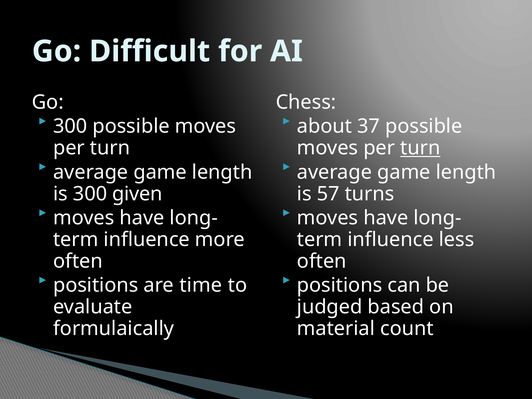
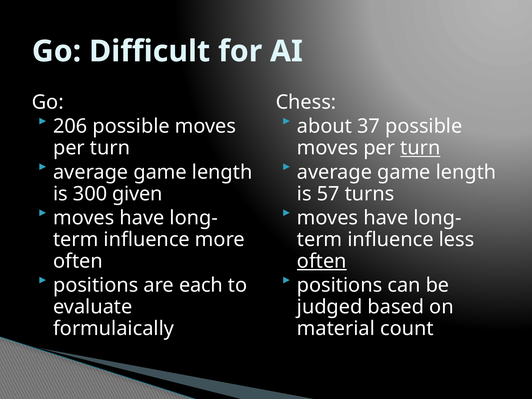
300 at (70, 126): 300 -> 206
often at (322, 261) underline: none -> present
time: time -> each
